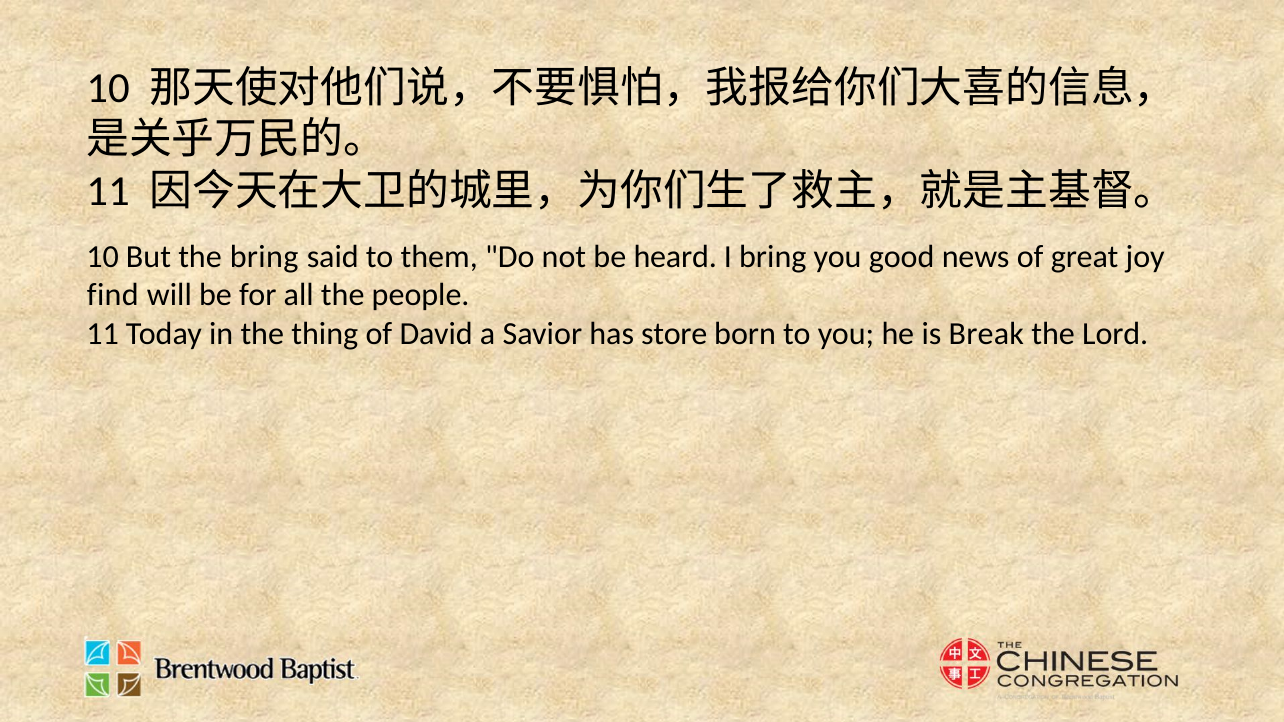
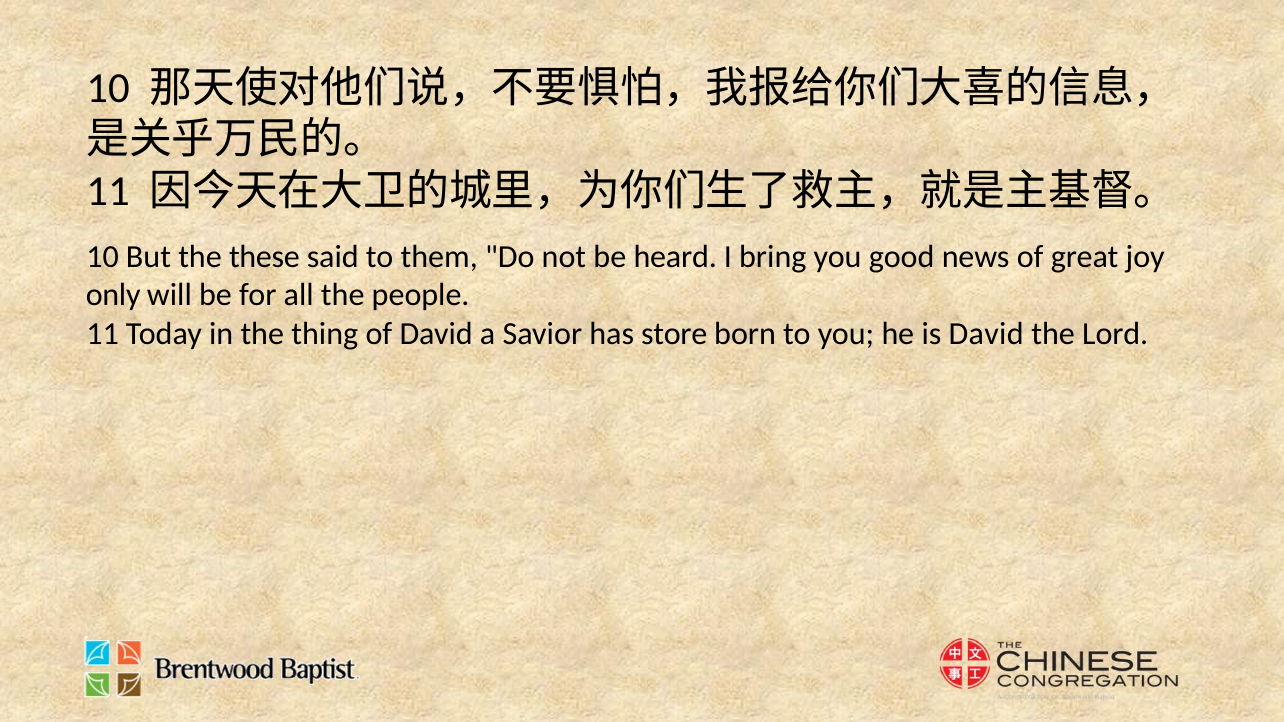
the bring: bring -> these
find: find -> only
is Break: Break -> David
